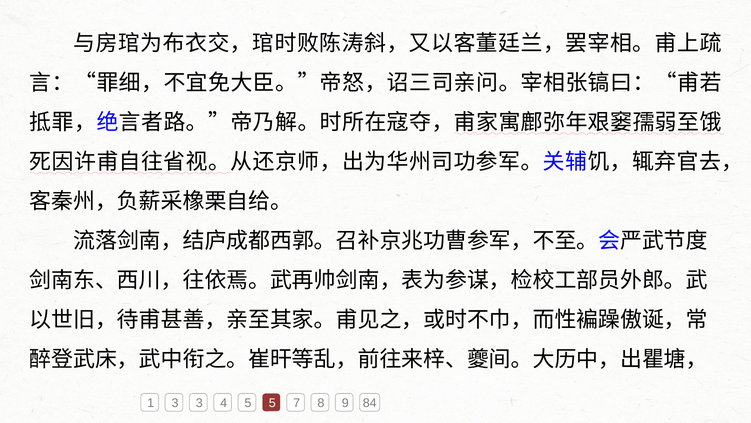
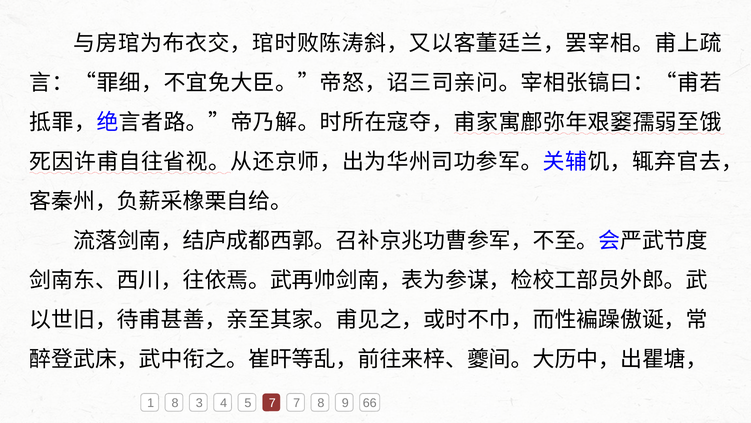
1 3: 3 -> 8
5 5: 5 -> 7
84: 84 -> 66
